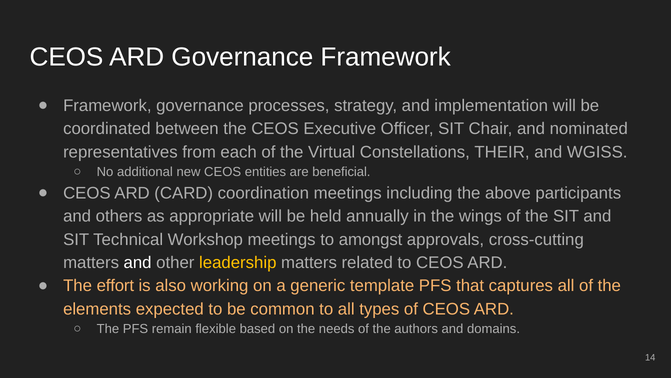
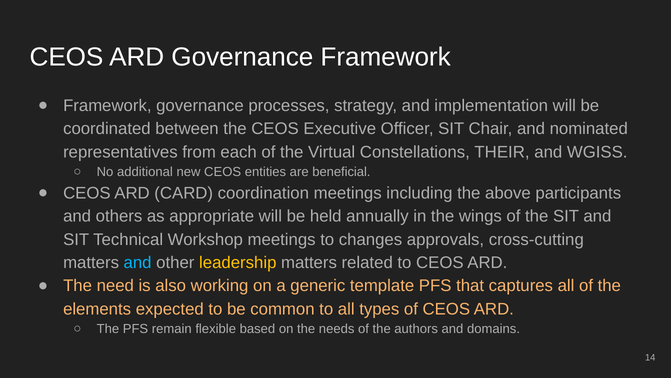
amongst: amongst -> changes
and at (138, 262) colour: white -> light blue
effort: effort -> need
